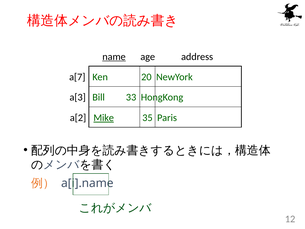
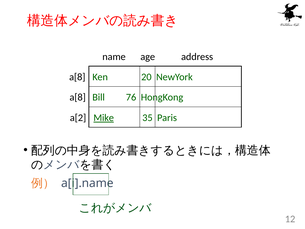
name underline: present -> none
a[7 at (77, 77): a[7 -> a[8
a[3 at (78, 97): a[3 -> a[8
33: 33 -> 76
